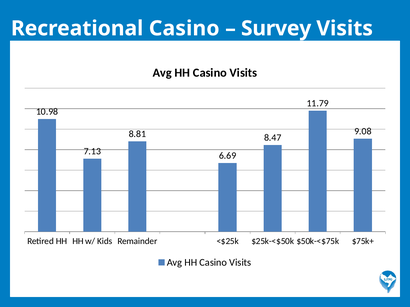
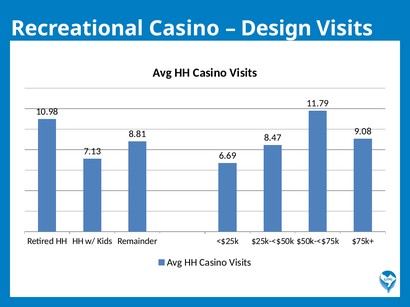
Survey: Survey -> Design
